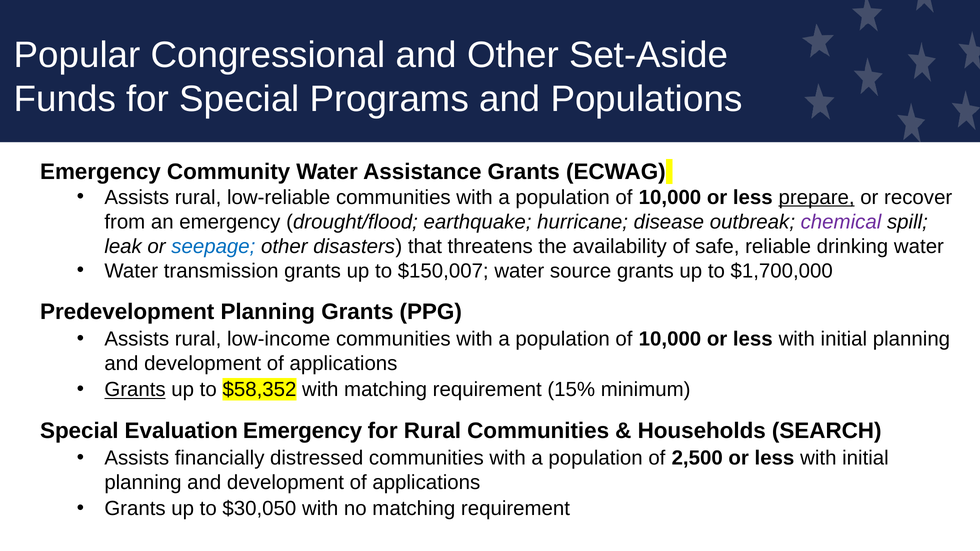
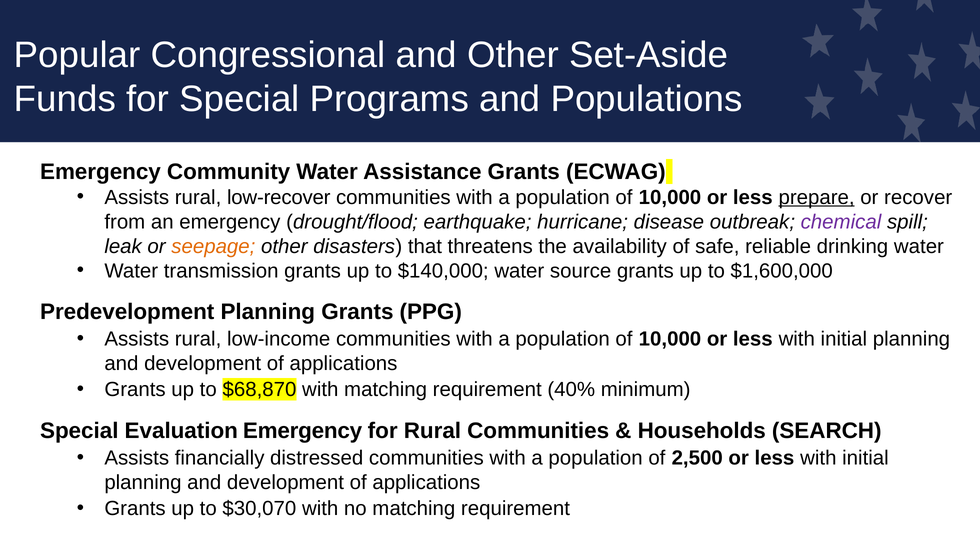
low-reliable: low-reliable -> low-recover
seepage colour: blue -> orange
$150,007: $150,007 -> $140,000
$1,700,000: $1,700,000 -> $1,600,000
Grants at (135, 390) underline: present -> none
$58,352: $58,352 -> $68,870
15%: 15% -> 40%
$30,050: $30,050 -> $30,070
